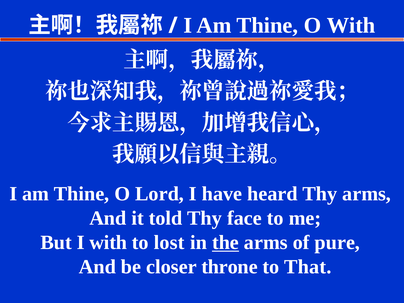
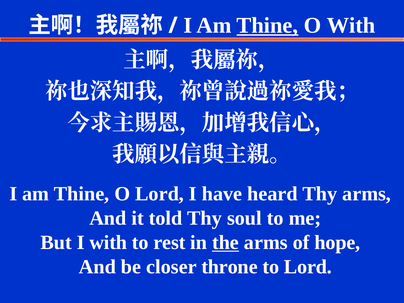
Thine at (267, 25) underline: none -> present
face: face -> soul
lost: lost -> rest
pure: pure -> hope
to That: That -> Lord
